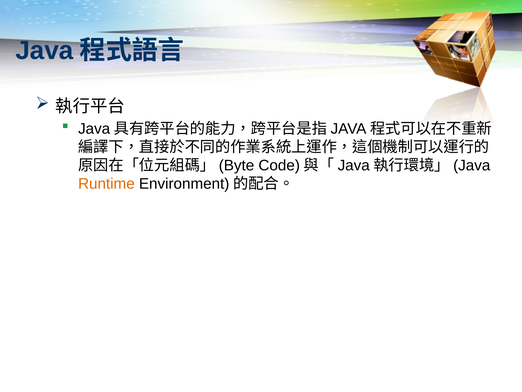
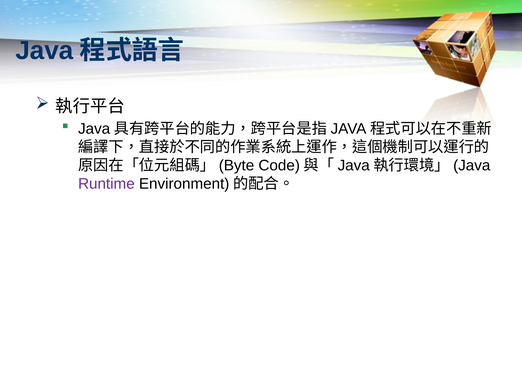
Runtime colour: orange -> purple
